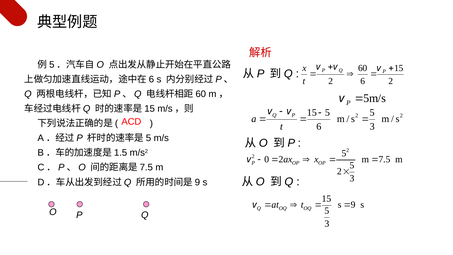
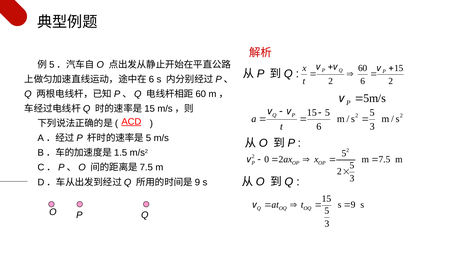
ACD underline: none -> present
